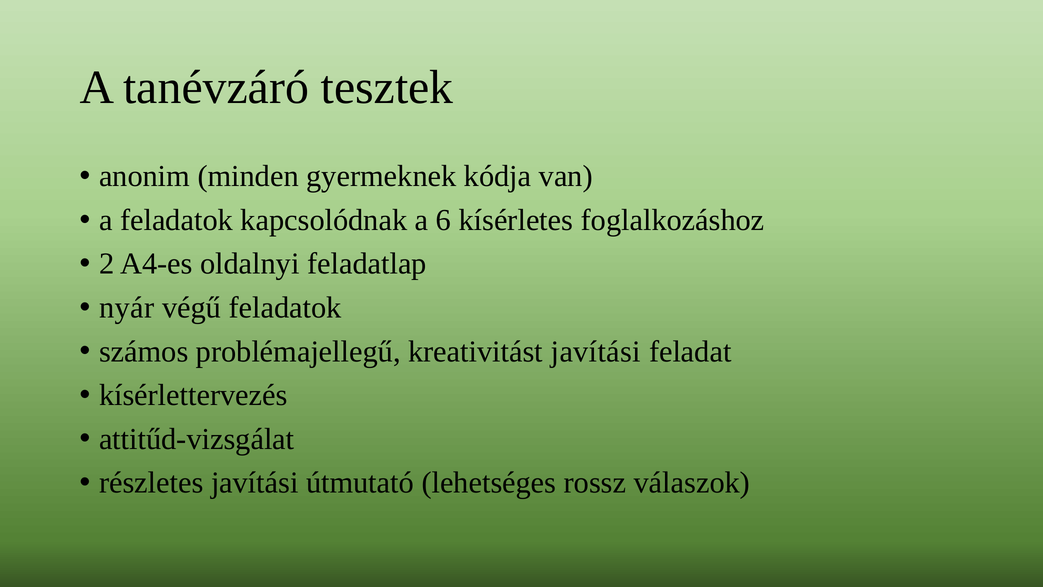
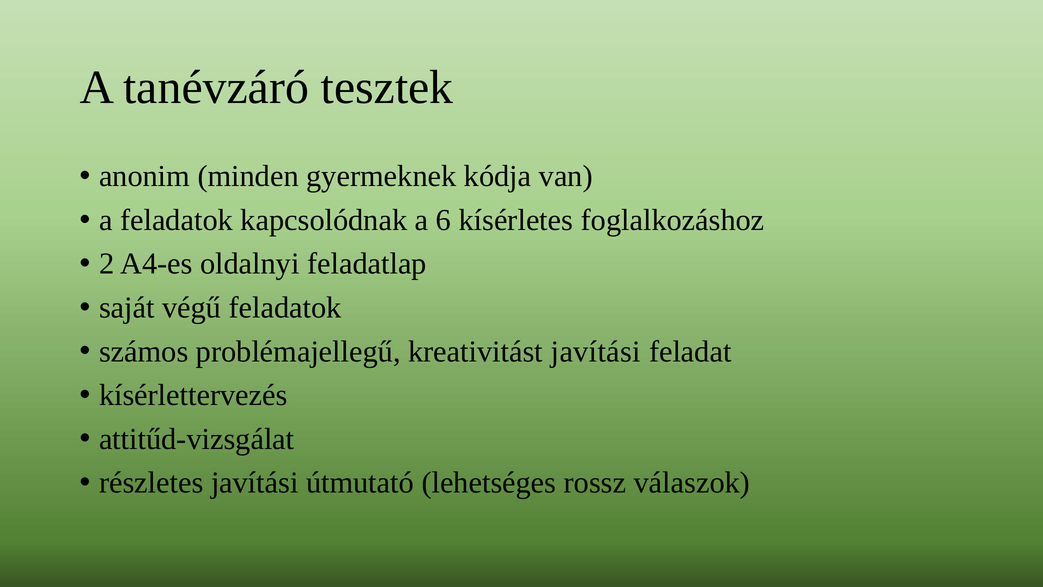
nyár: nyár -> saját
